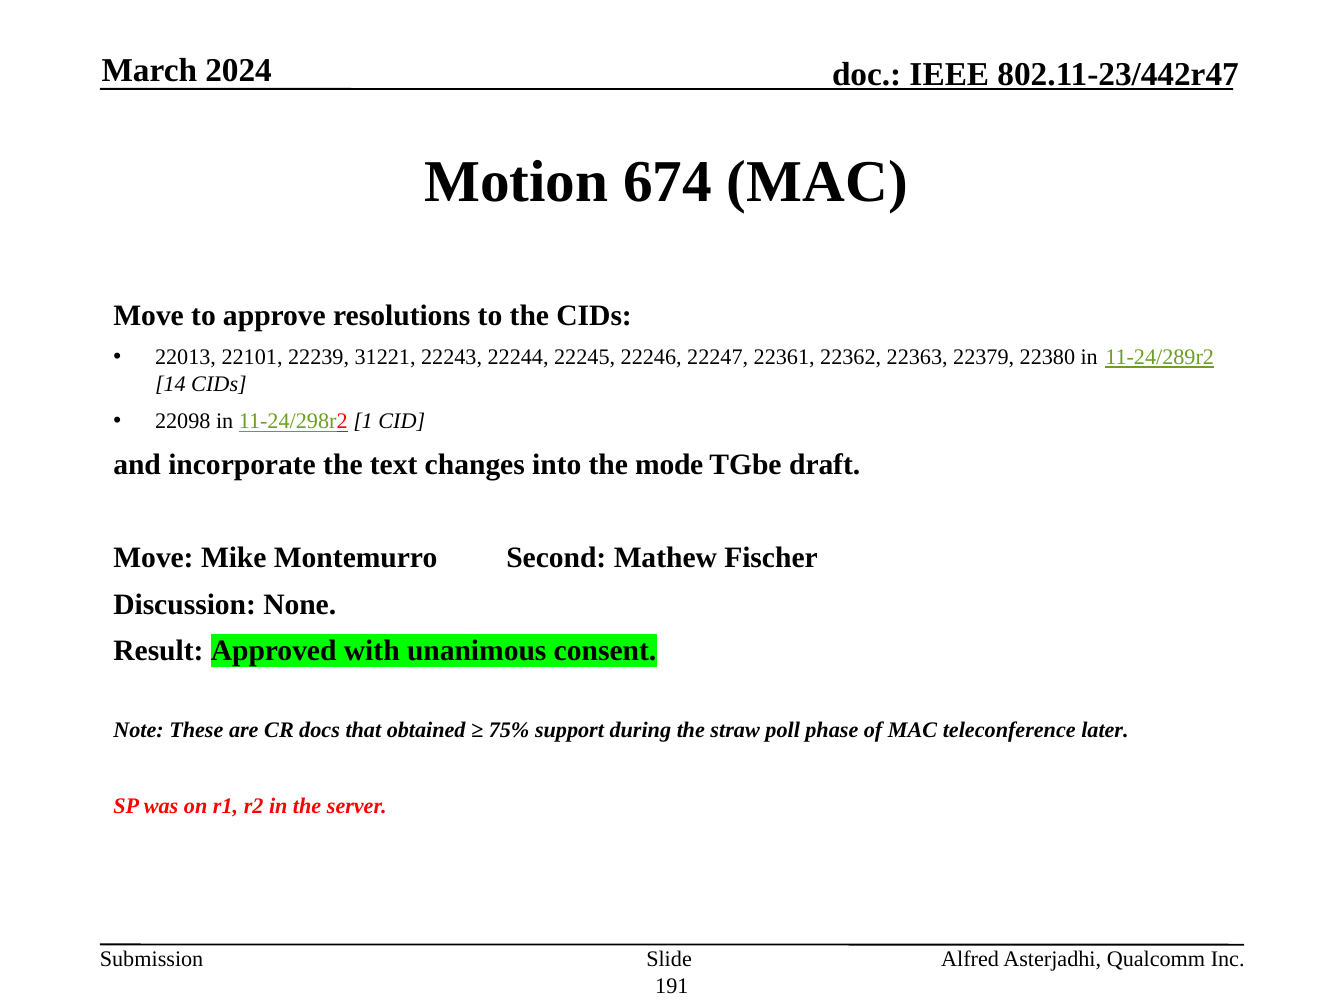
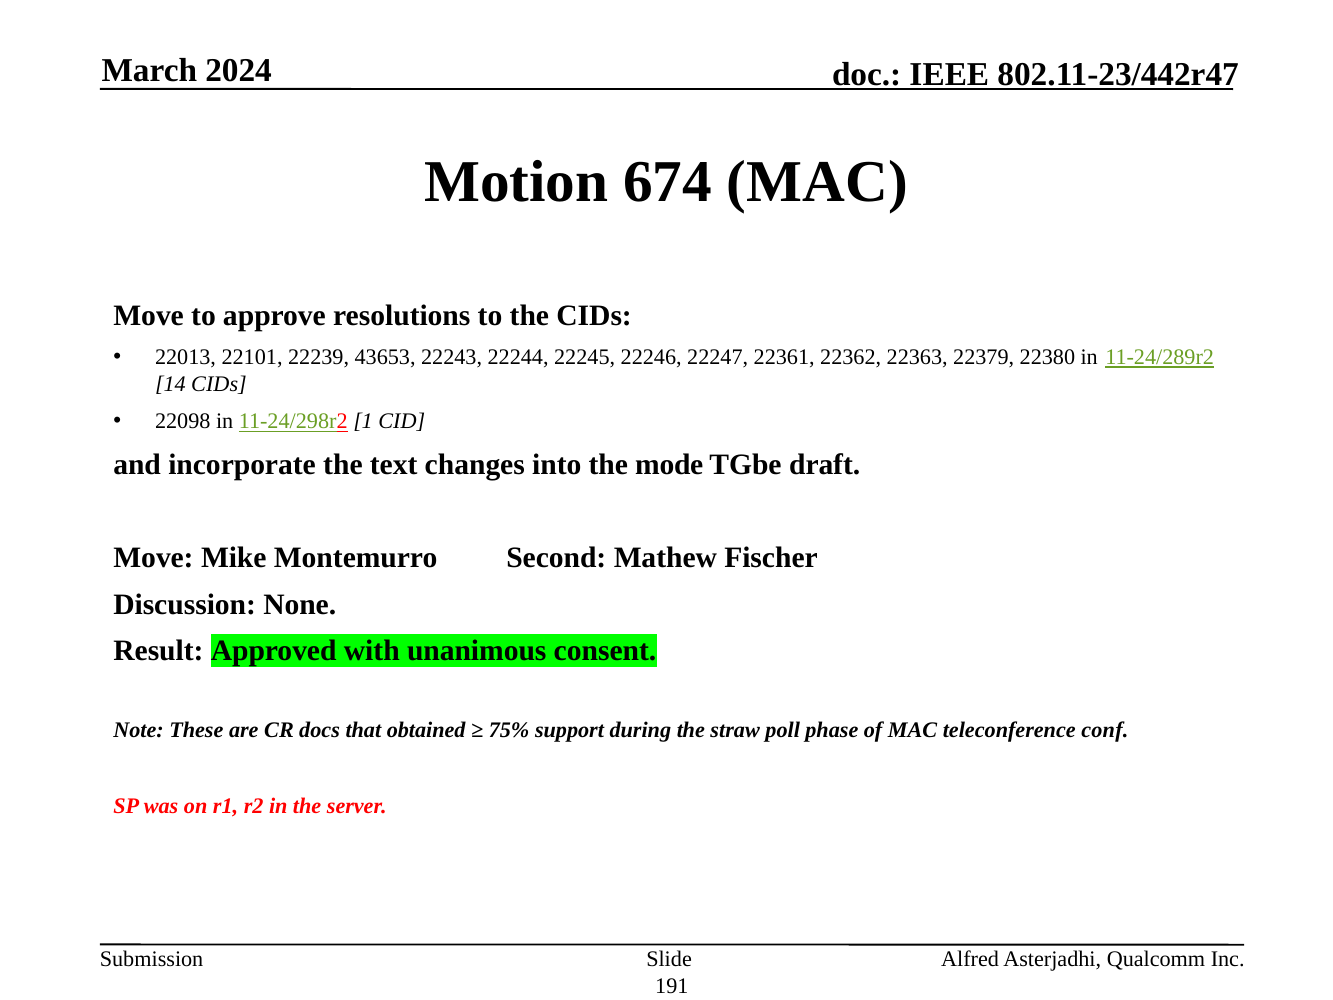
31221: 31221 -> 43653
later: later -> conf
